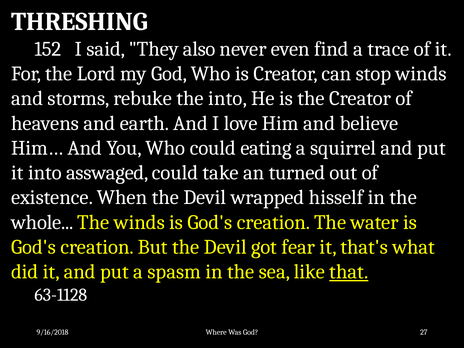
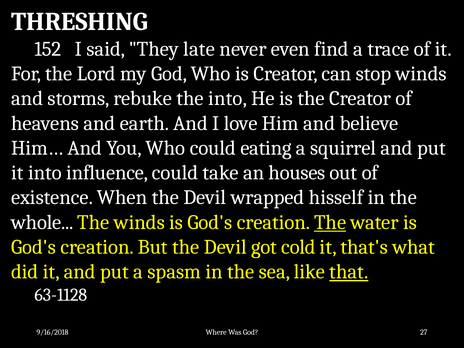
also: also -> late
asswaged: asswaged -> influence
turned: turned -> houses
The at (330, 222) underline: none -> present
fear: fear -> cold
